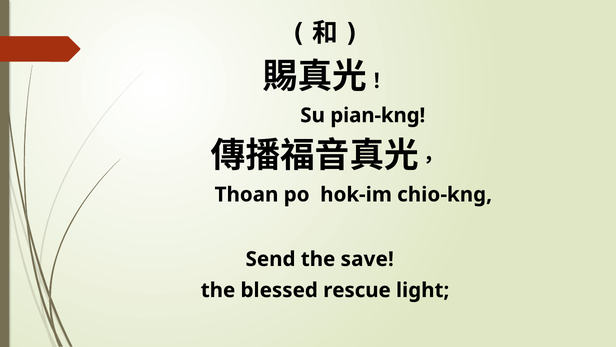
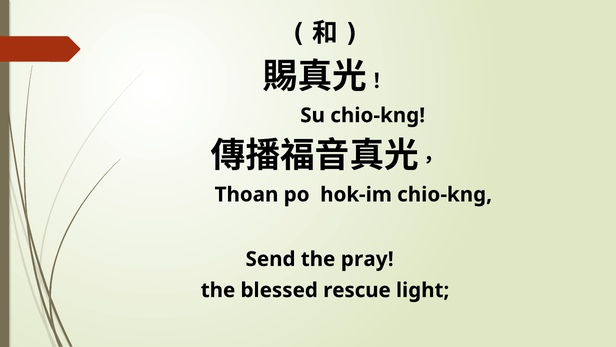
Su pian-kng: pian-kng -> chio-kng
save: save -> pray
